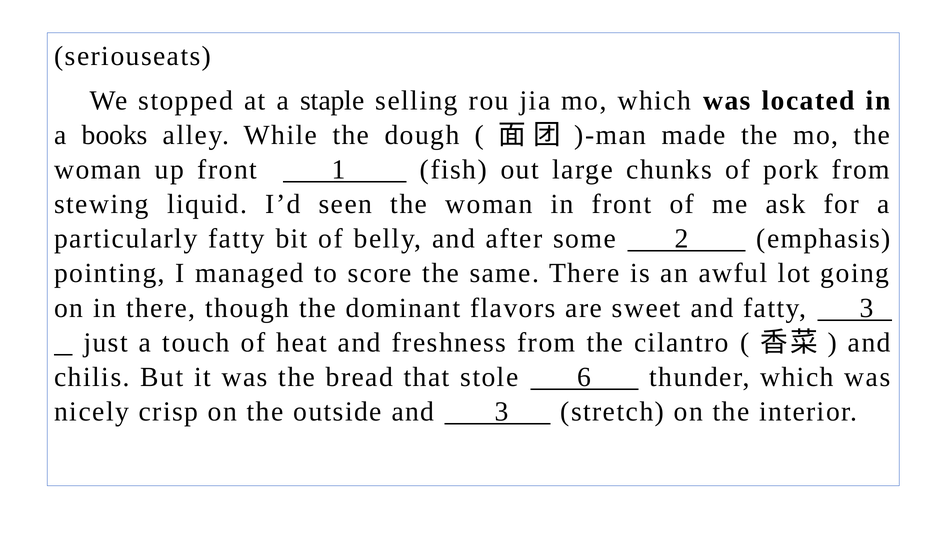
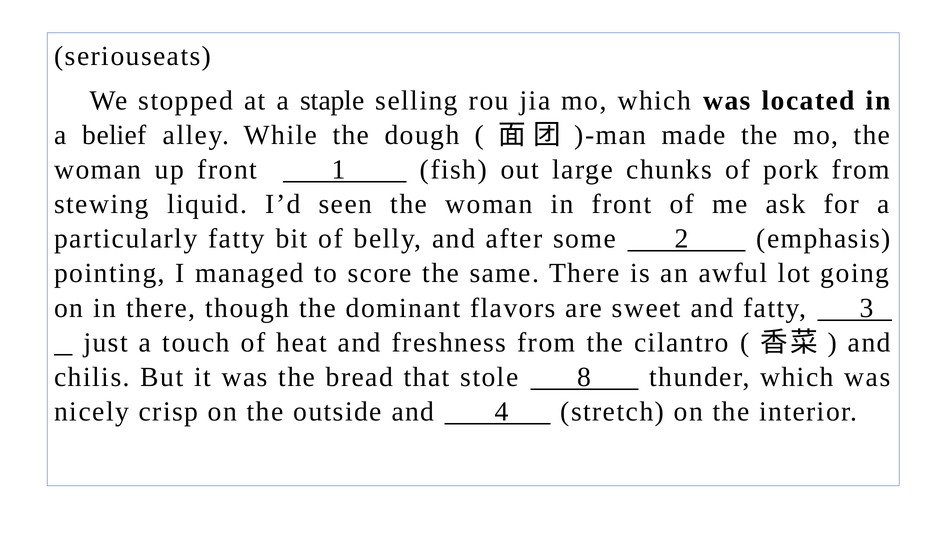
books: books -> belief
6: 6 -> 8
and 3: 3 -> 4
